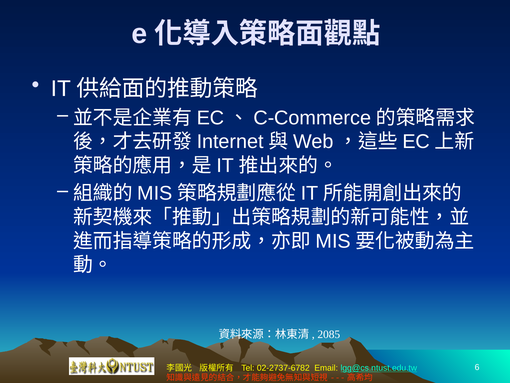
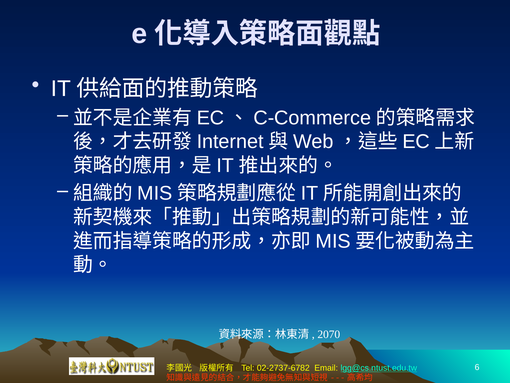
2085: 2085 -> 2070
